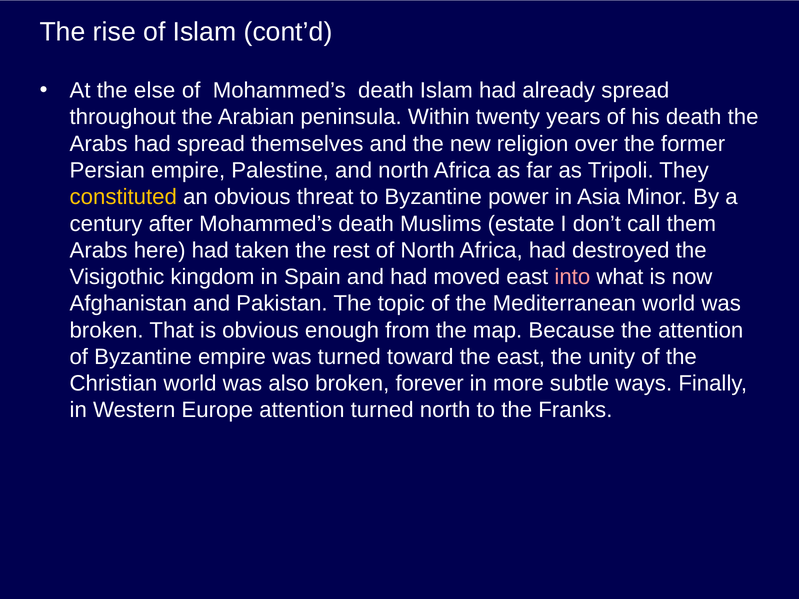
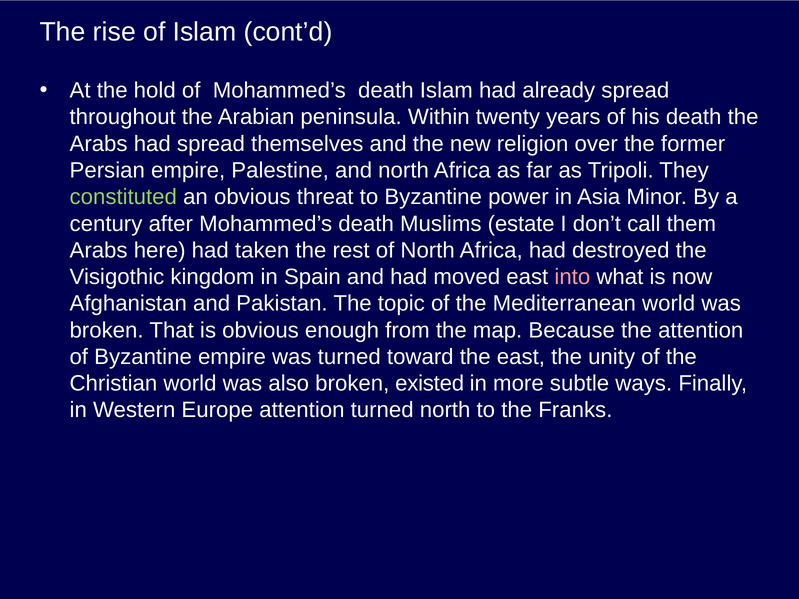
else: else -> hold
constituted colour: yellow -> light green
forever: forever -> existed
